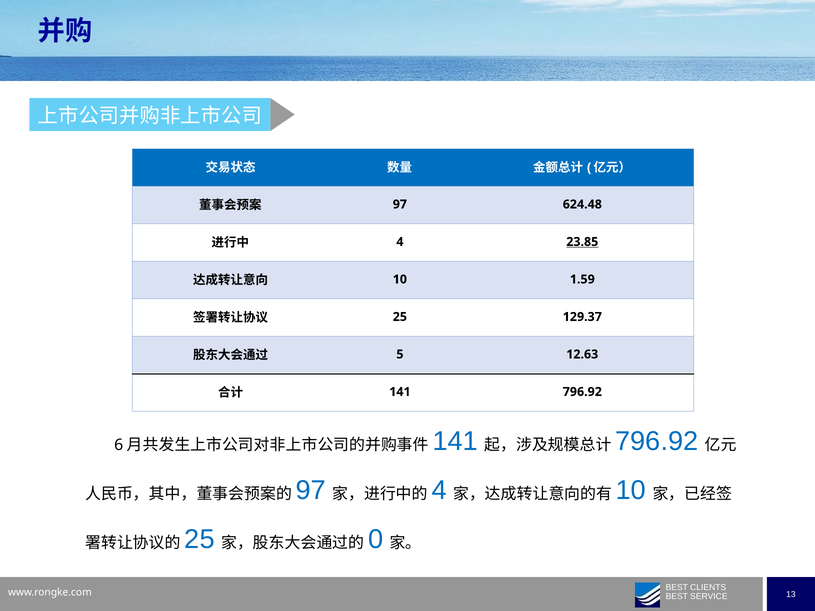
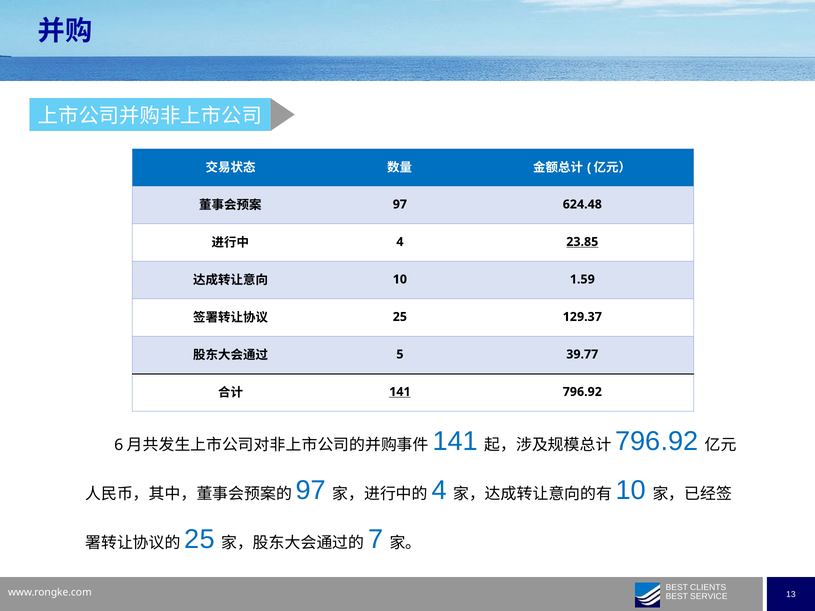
12.63: 12.63 -> 39.77
141 at (400, 392) underline: none -> present
0: 0 -> 7
